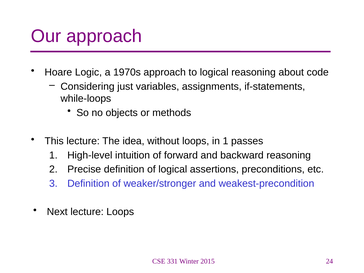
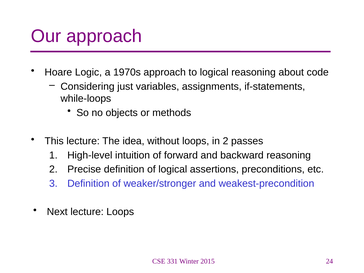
in 1: 1 -> 2
